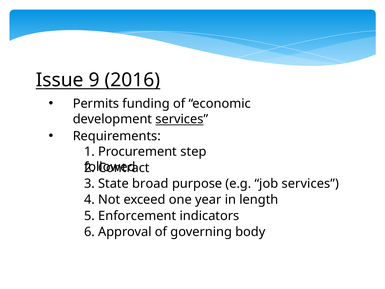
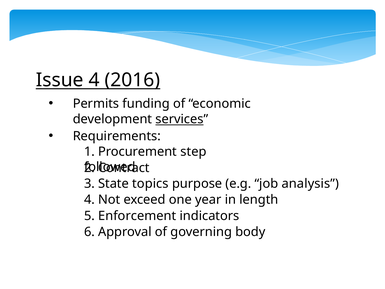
Issue 9: 9 -> 4
broad: broad -> topics
job services: services -> analysis
